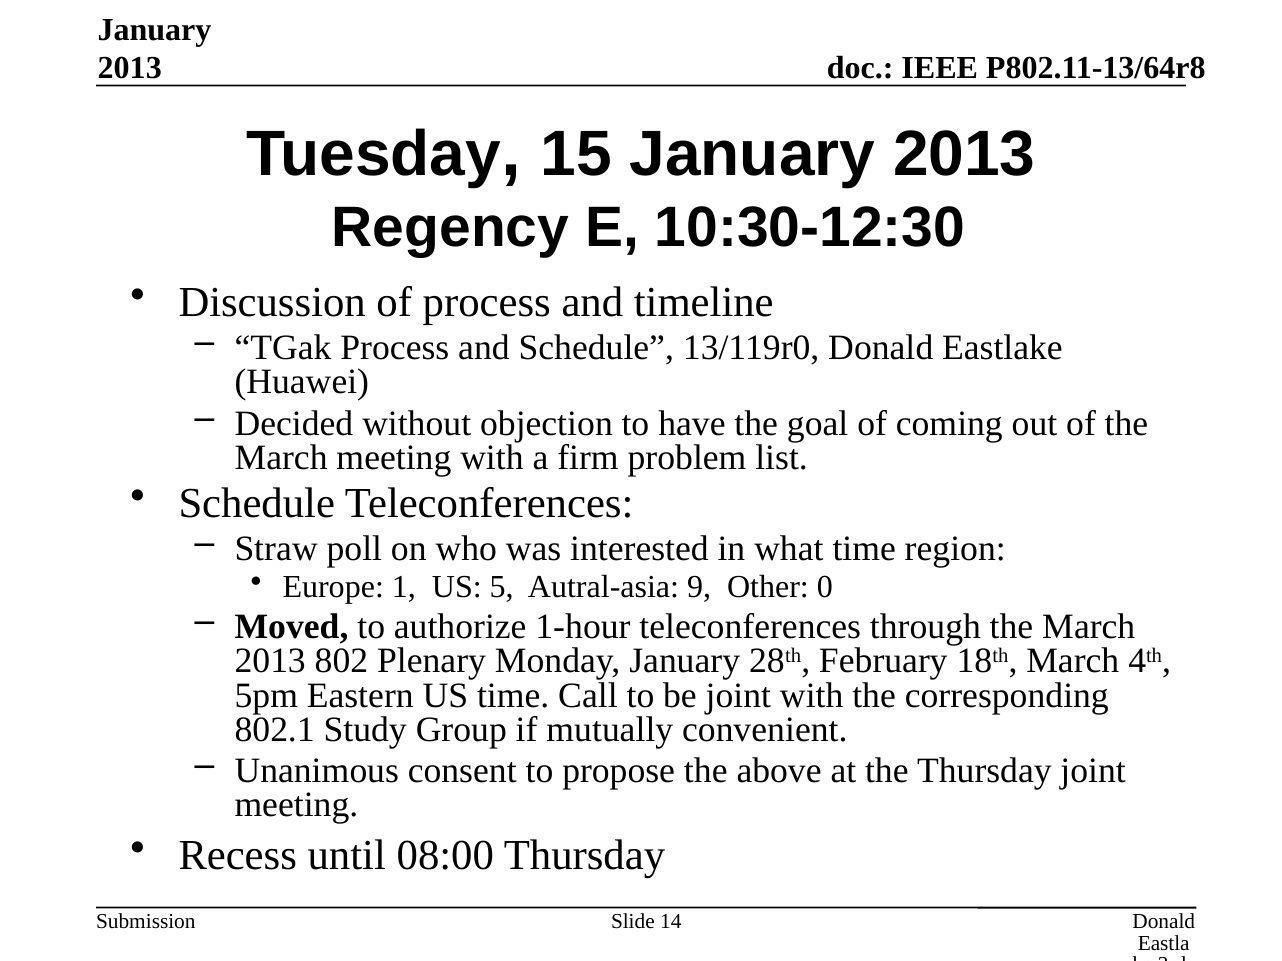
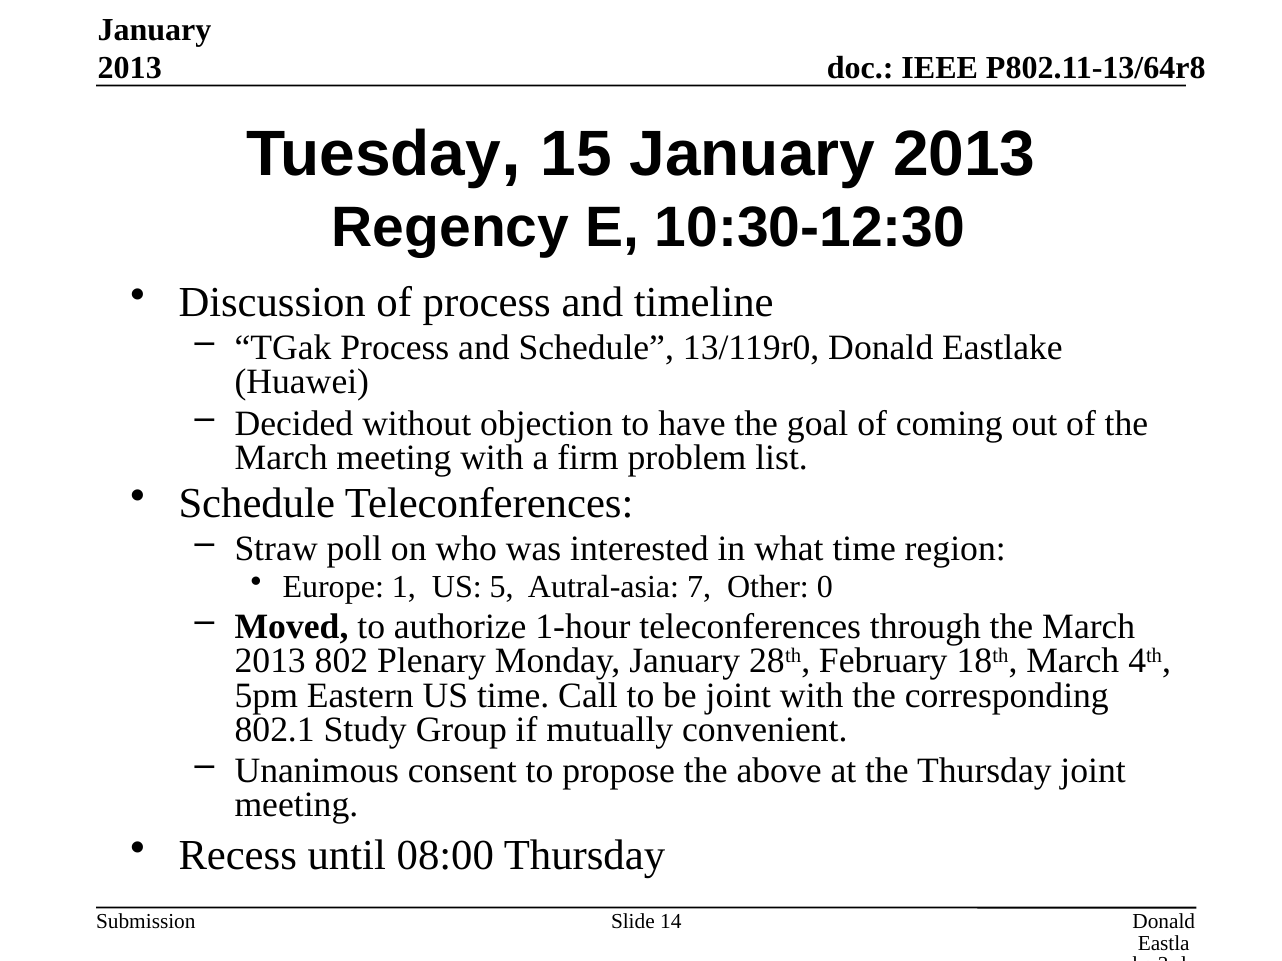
9: 9 -> 7
